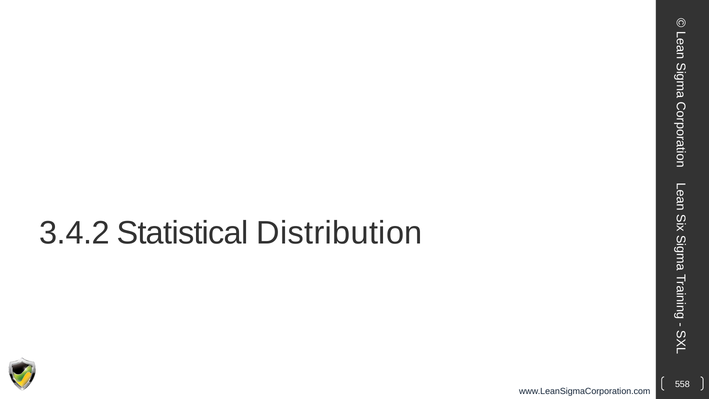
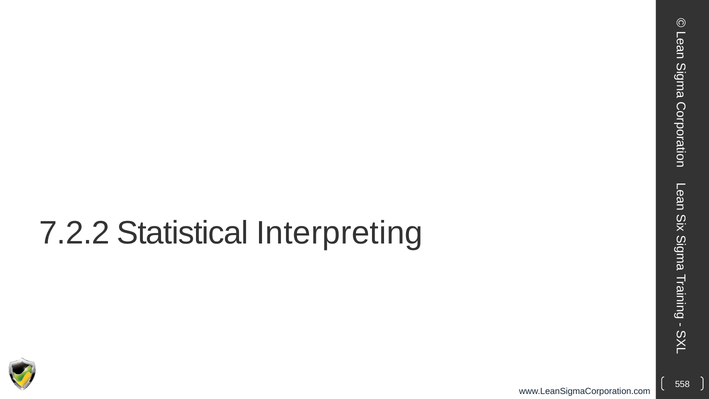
3.4.2: 3.4.2 -> 7.2.2
Distribution: Distribution -> Interpreting
